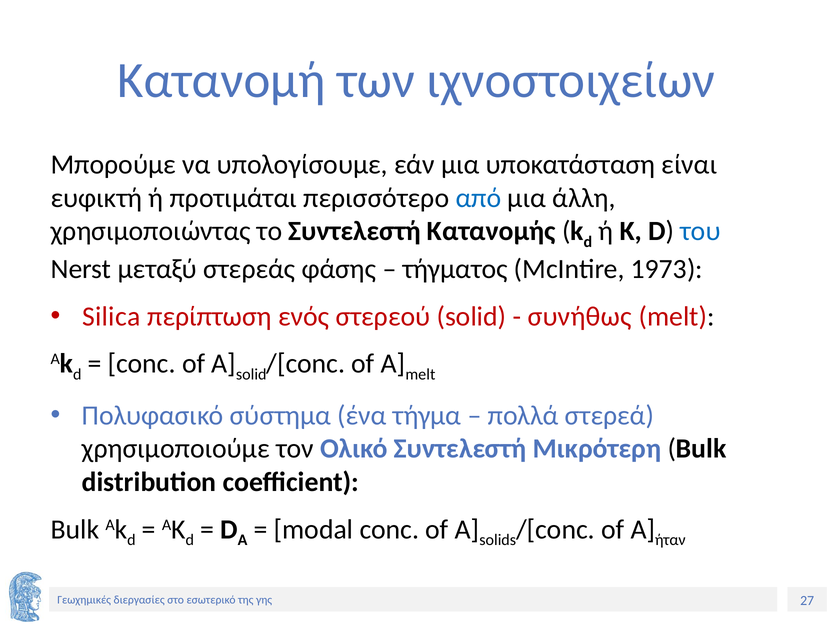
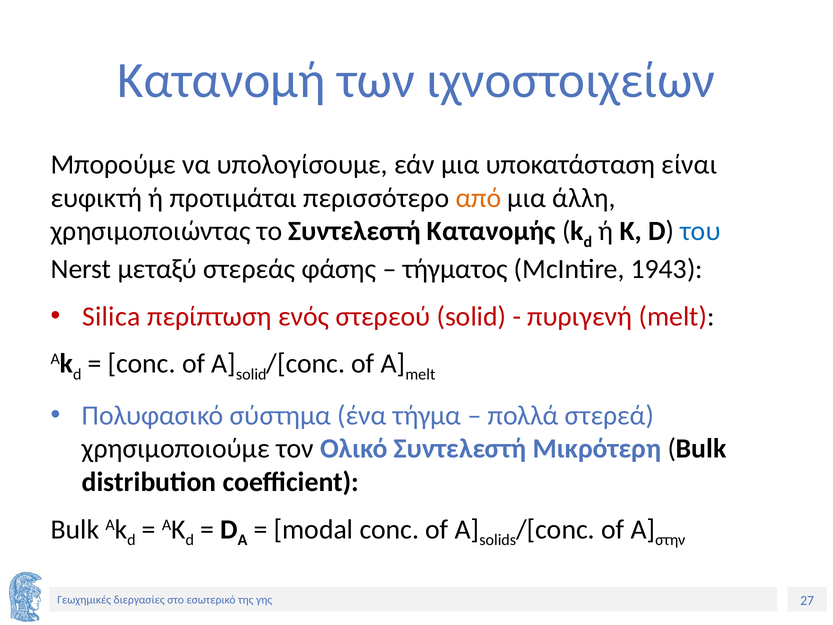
από colour: blue -> orange
1973: 1973 -> 1943
συνήθως: συνήθως -> πυριγενή
ήταν: ήταν -> στην
